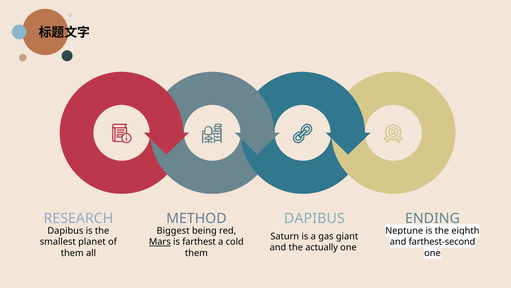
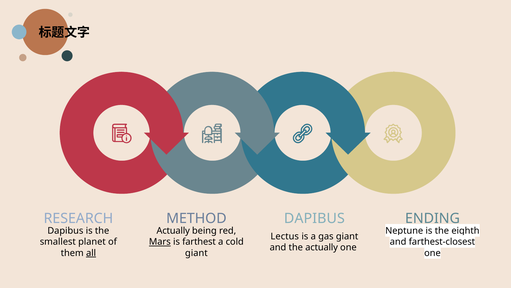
Biggest at (173, 230): Biggest -> Actually
Saturn: Saturn -> Lectus
farthest-second: farthest-second -> farthest-closest
all underline: none -> present
them at (196, 253): them -> giant
